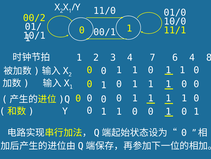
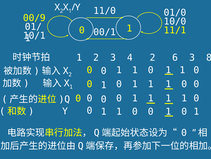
00/2: 00/2 -> 00/9
4 7: 7 -> 2
6 4: 4 -> 3
